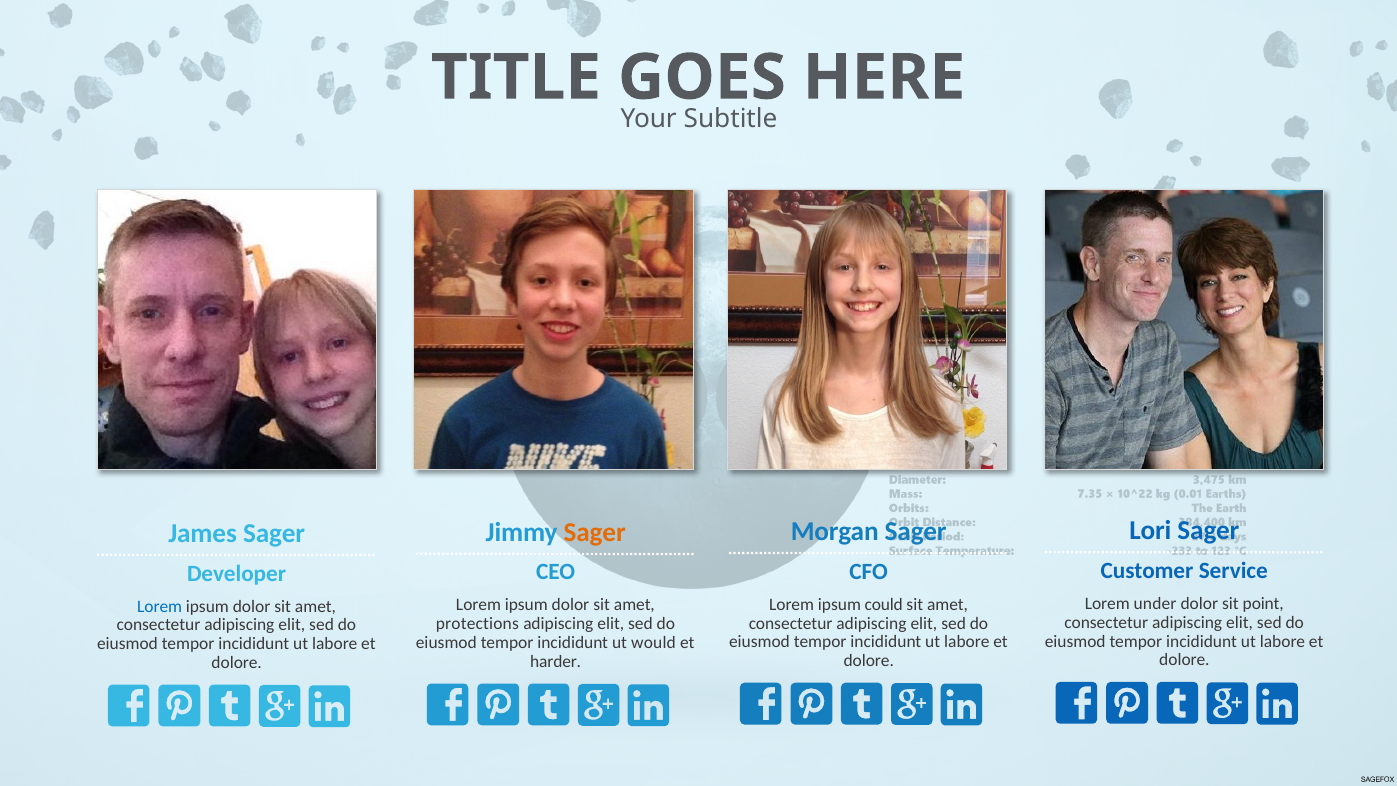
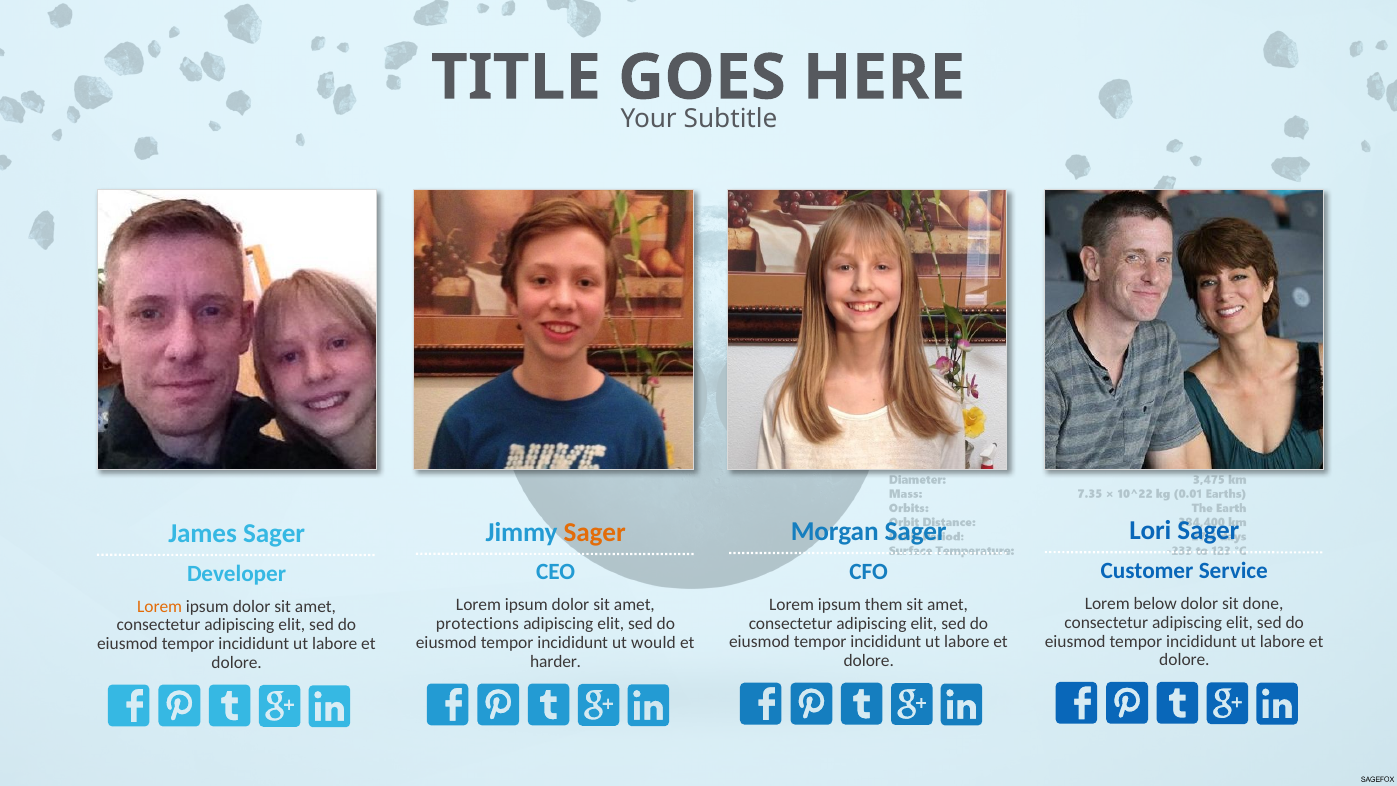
under: under -> below
point: point -> done
could: could -> them
Lorem at (160, 606) colour: blue -> orange
